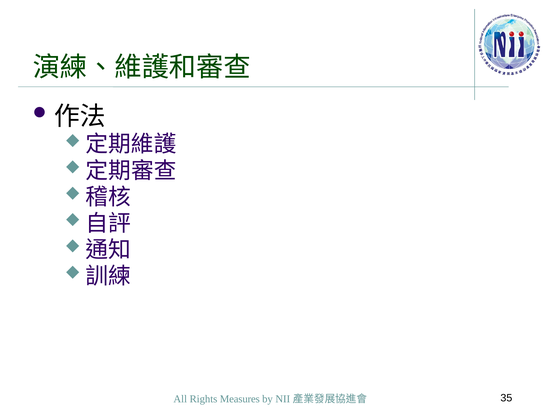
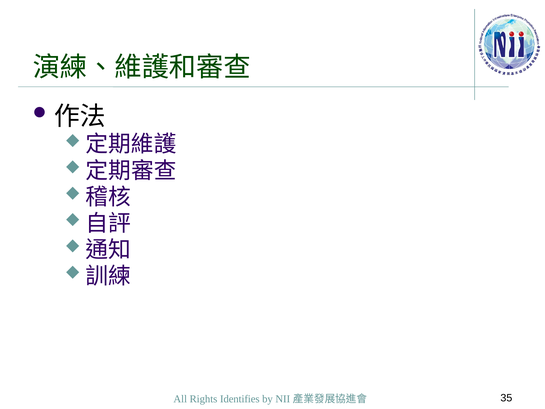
Measures: Measures -> Identifies
